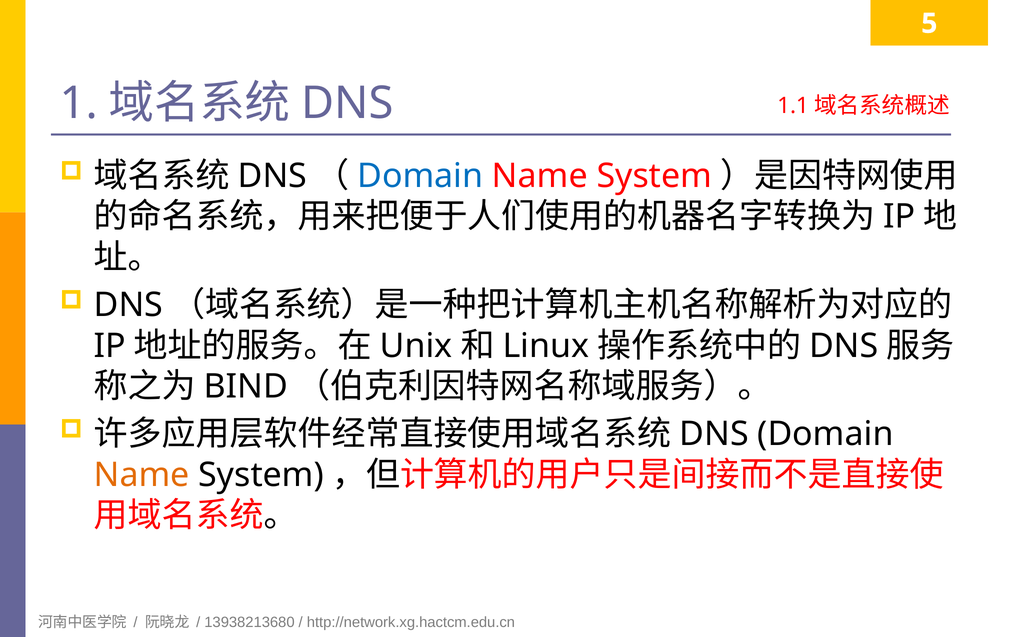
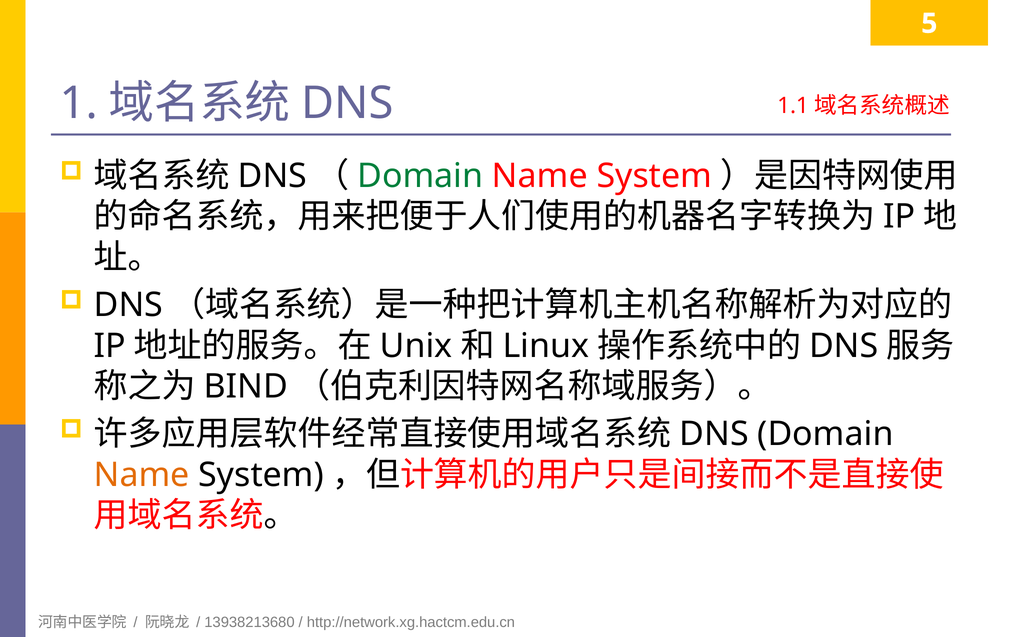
Domain at (420, 176) colour: blue -> green
